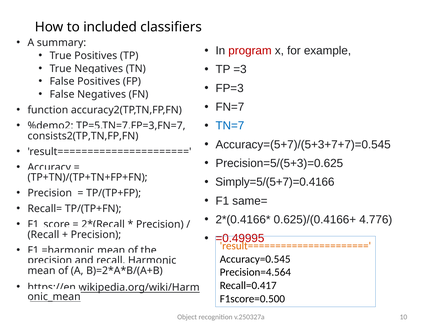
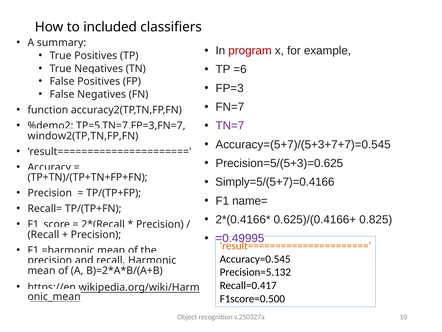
=3: =3 -> =6
TN=7 colour: blue -> purple
consists2(TP,TN,FP,FN: consists2(TP,TN,FP,FN -> window2(TP,TN,FP,FN
same=: same= -> name=
4.776: 4.776 -> 0.825
=0.49995 colour: red -> purple
Precision=4.564: Precision=4.564 -> Precision=5.132
